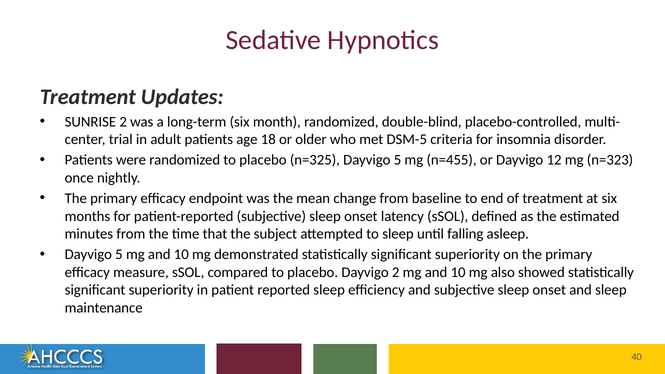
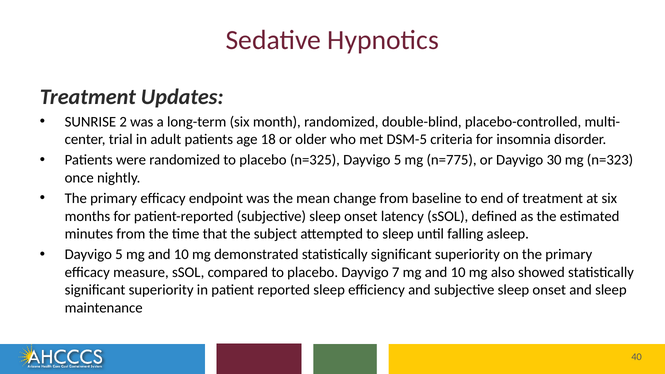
n=455: n=455 -> n=775
12: 12 -> 30
Dayvigo 2: 2 -> 7
